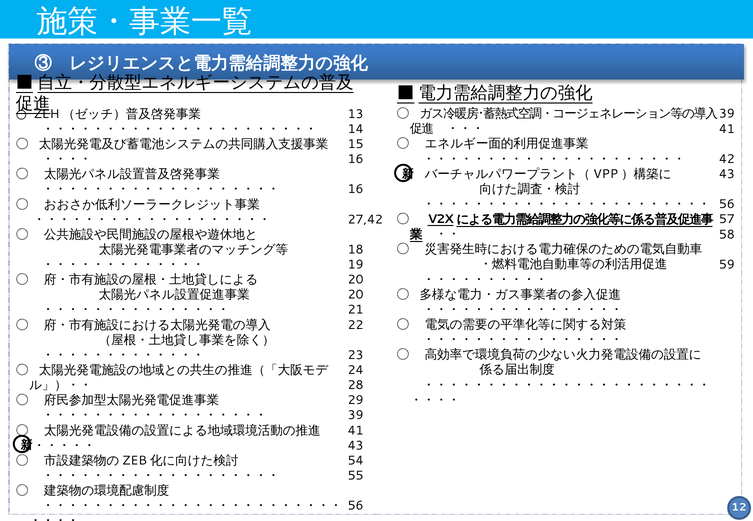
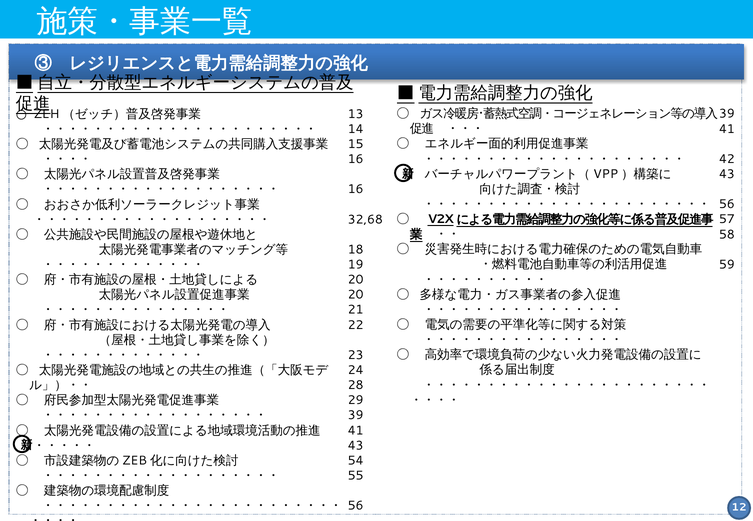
27,42: 27,42 -> 32,68
